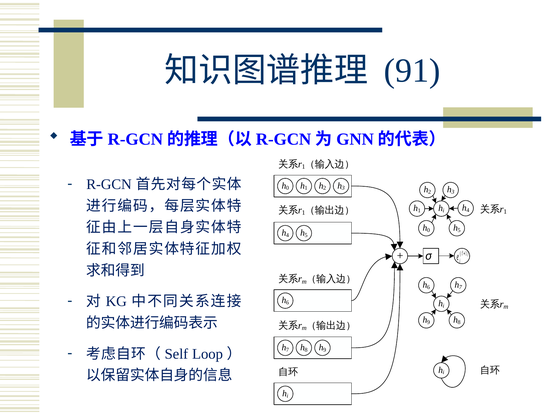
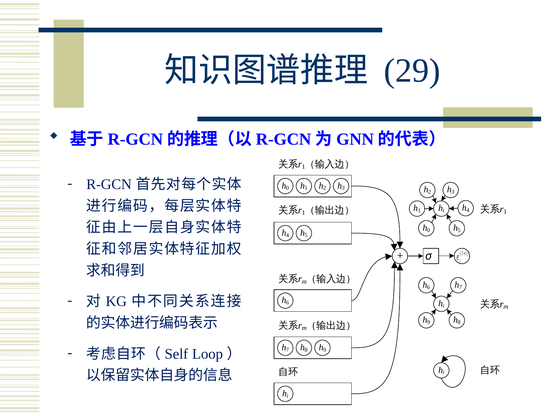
91: 91 -> 29
